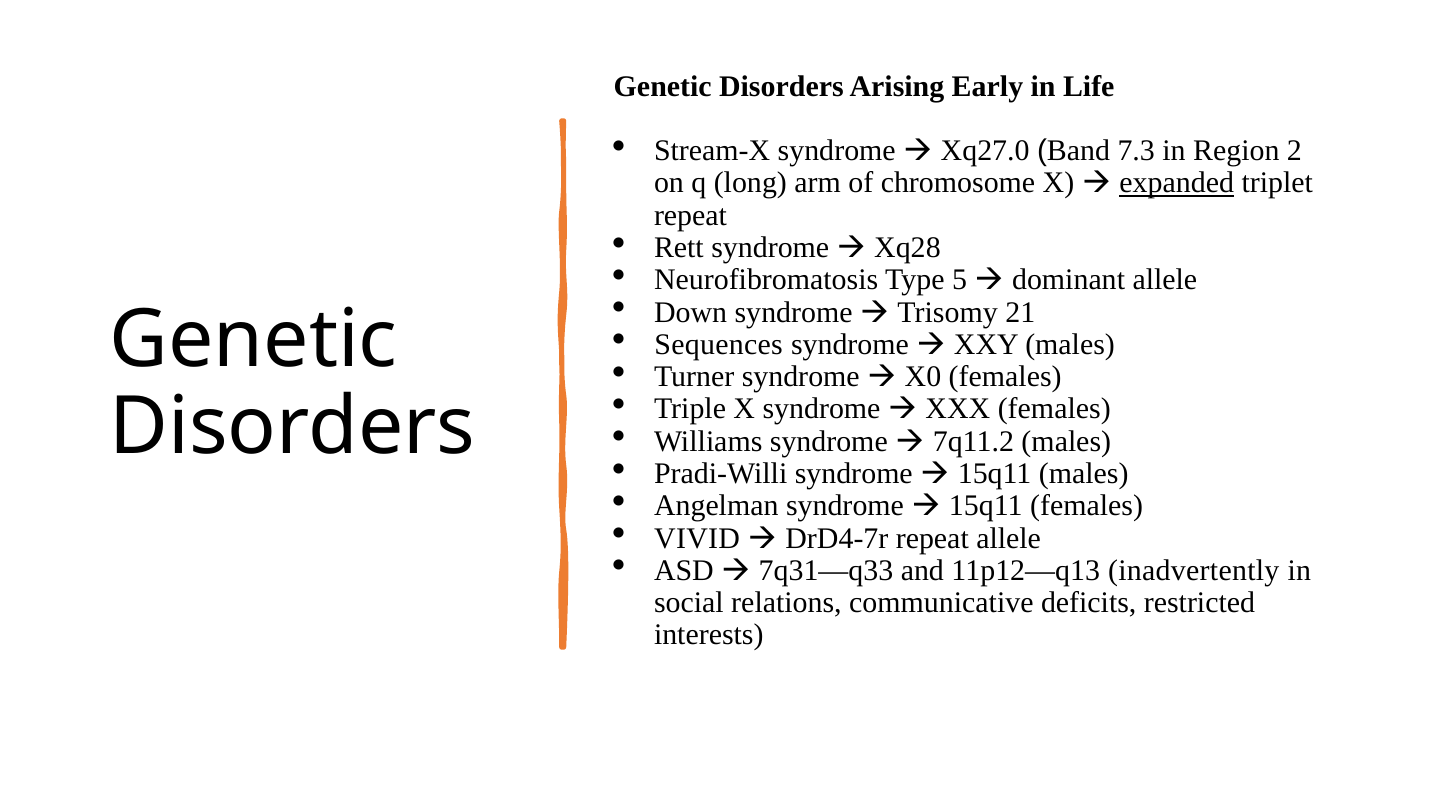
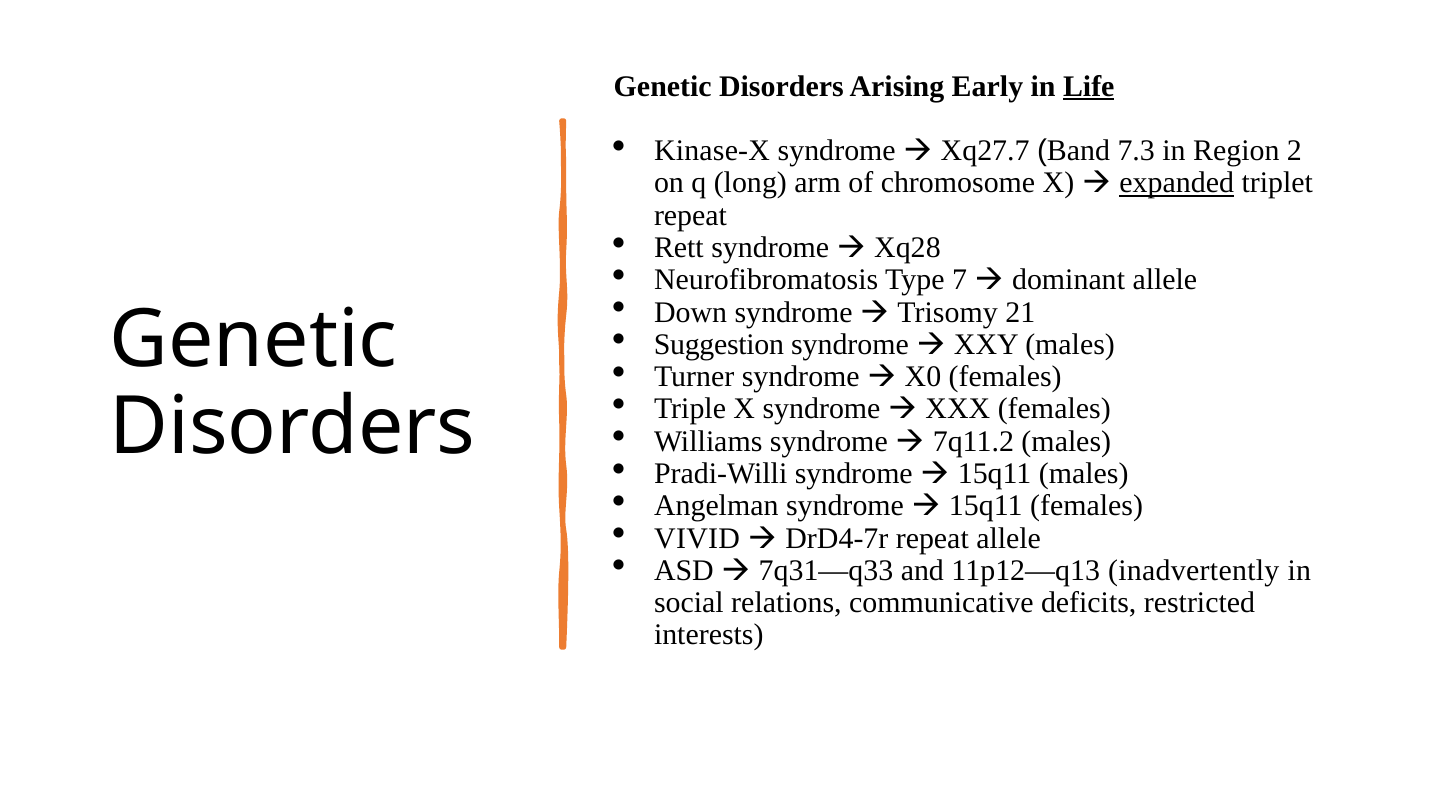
Life underline: none -> present
Stream-X: Stream-X -> Kinase-X
Xq27.0: Xq27.0 -> Xq27.7
5: 5 -> 7
Sequences: Sequences -> Suggestion
